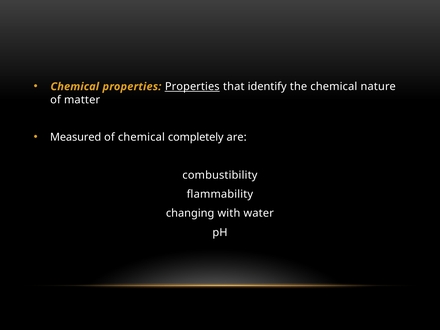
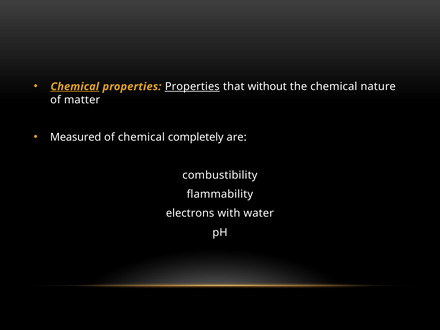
Chemical at (75, 87) underline: none -> present
identify: identify -> without
changing: changing -> electrons
